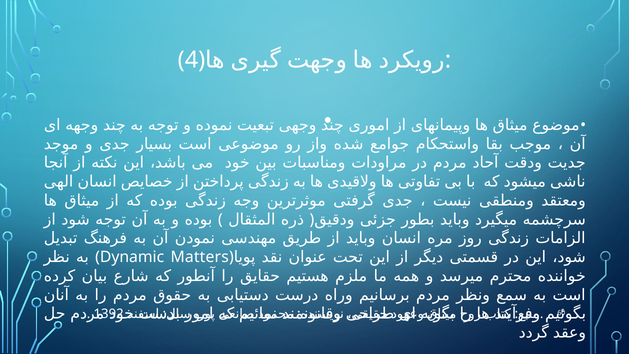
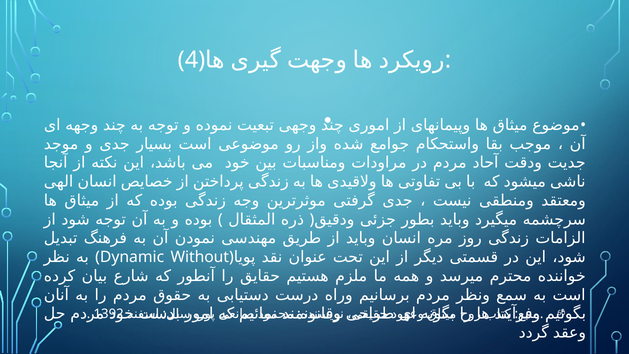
Matters: Matters -> Without
